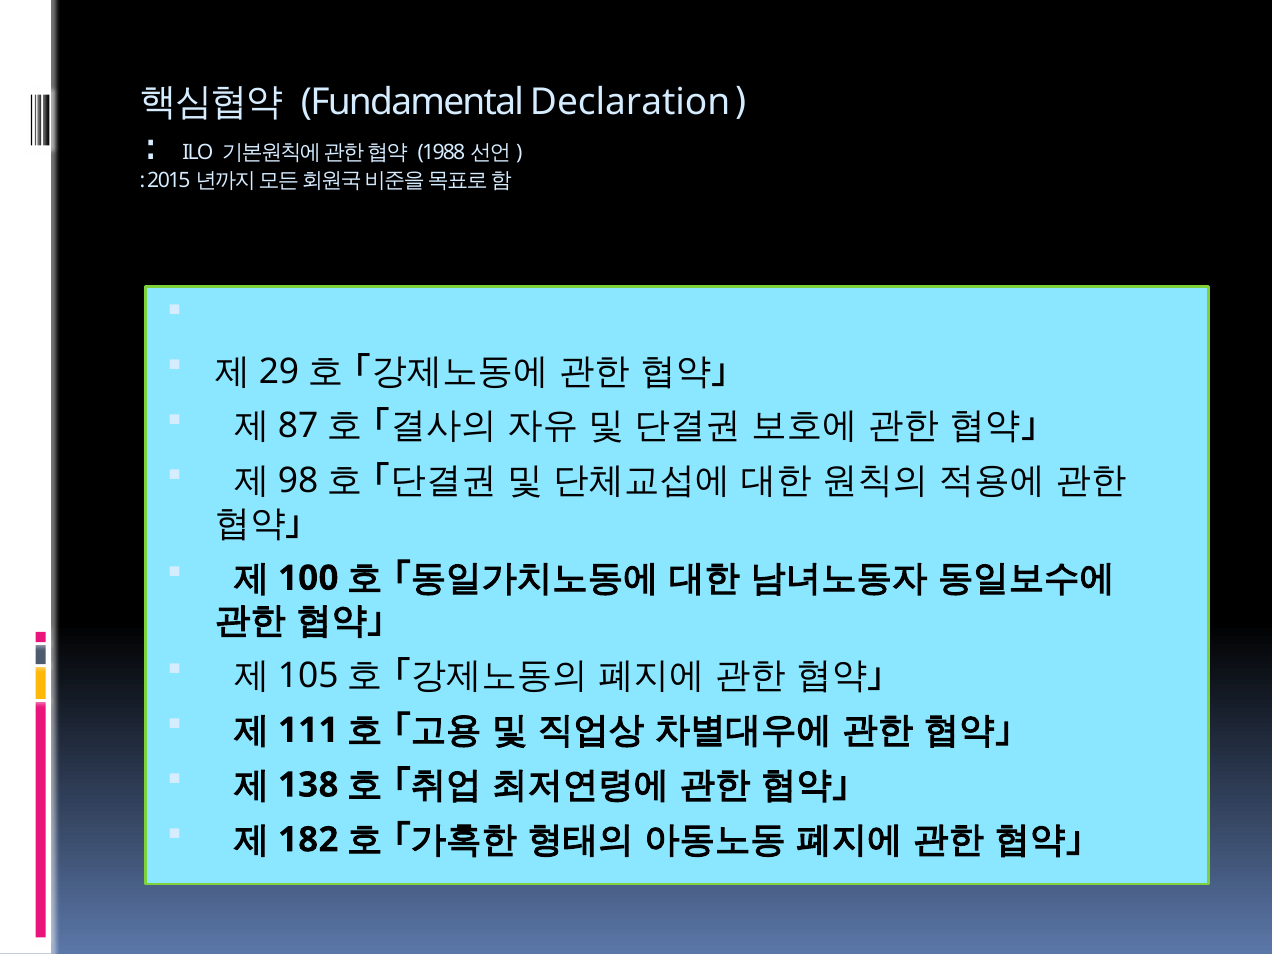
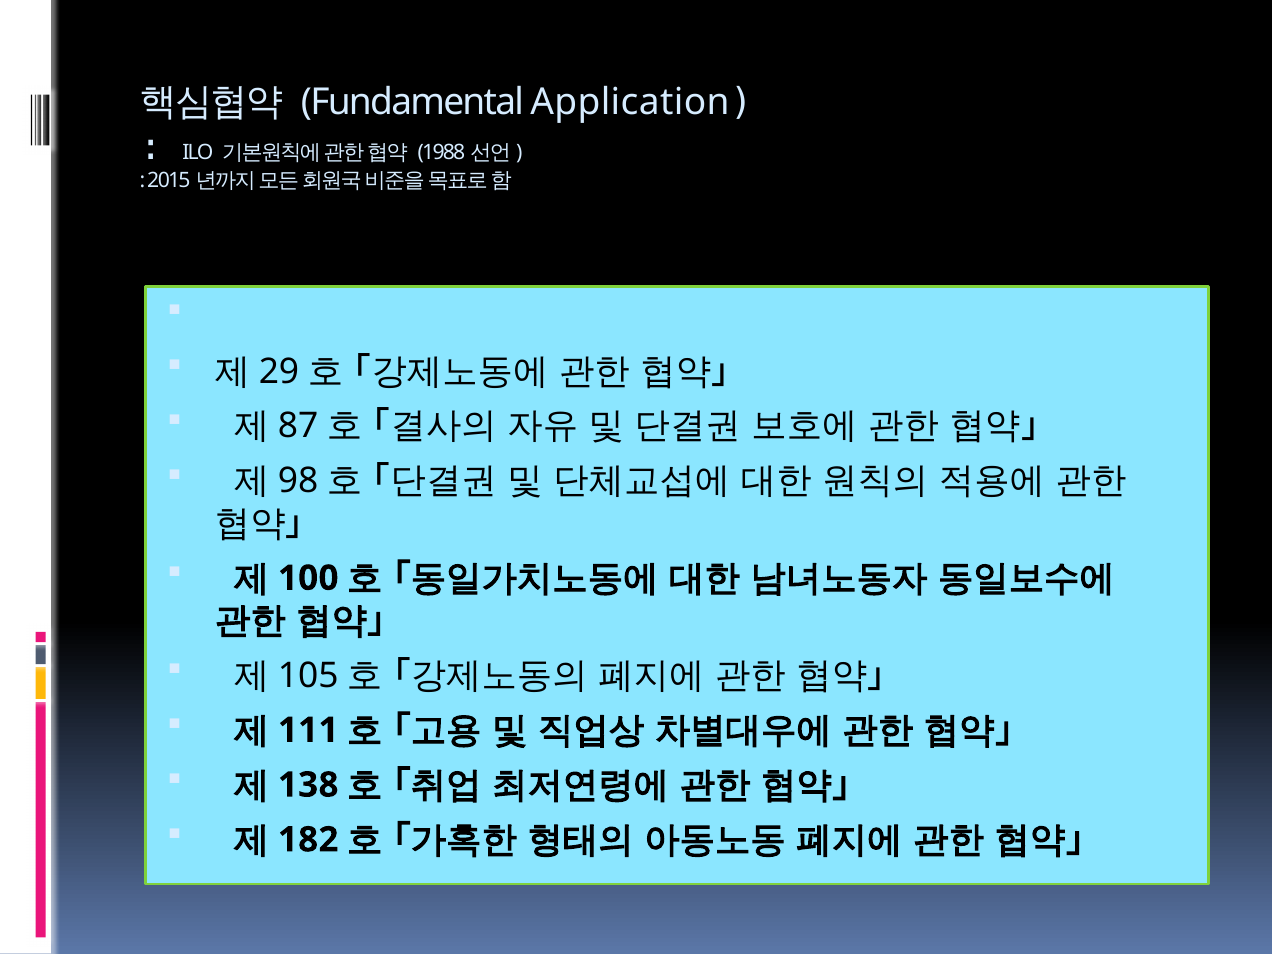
Declaration: Declaration -> Application
